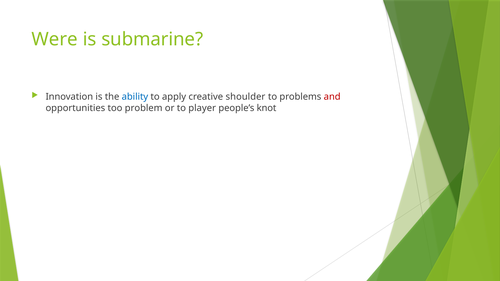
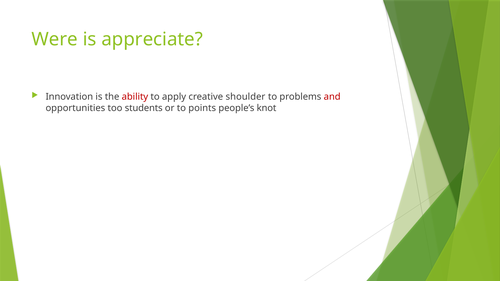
submarine: submarine -> appreciate
ability colour: blue -> red
problem: problem -> students
player: player -> points
